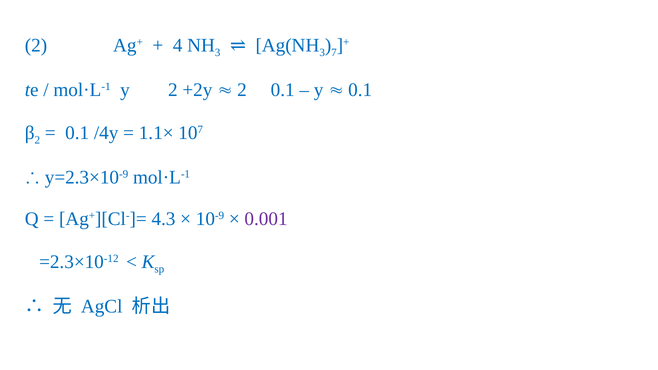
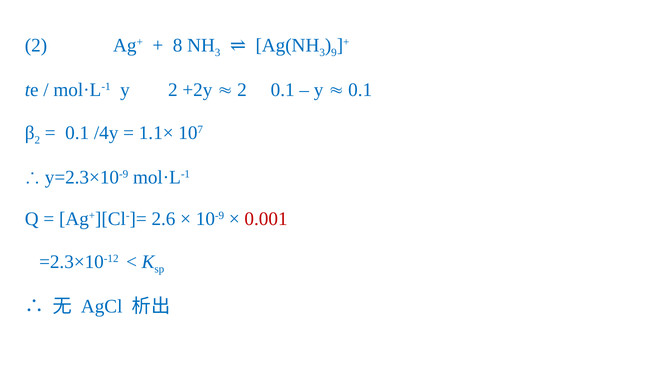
4: 4 -> 8
7: 7 -> 9
4.3: 4.3 -> 2.6
0.001 colour: purple -> red
